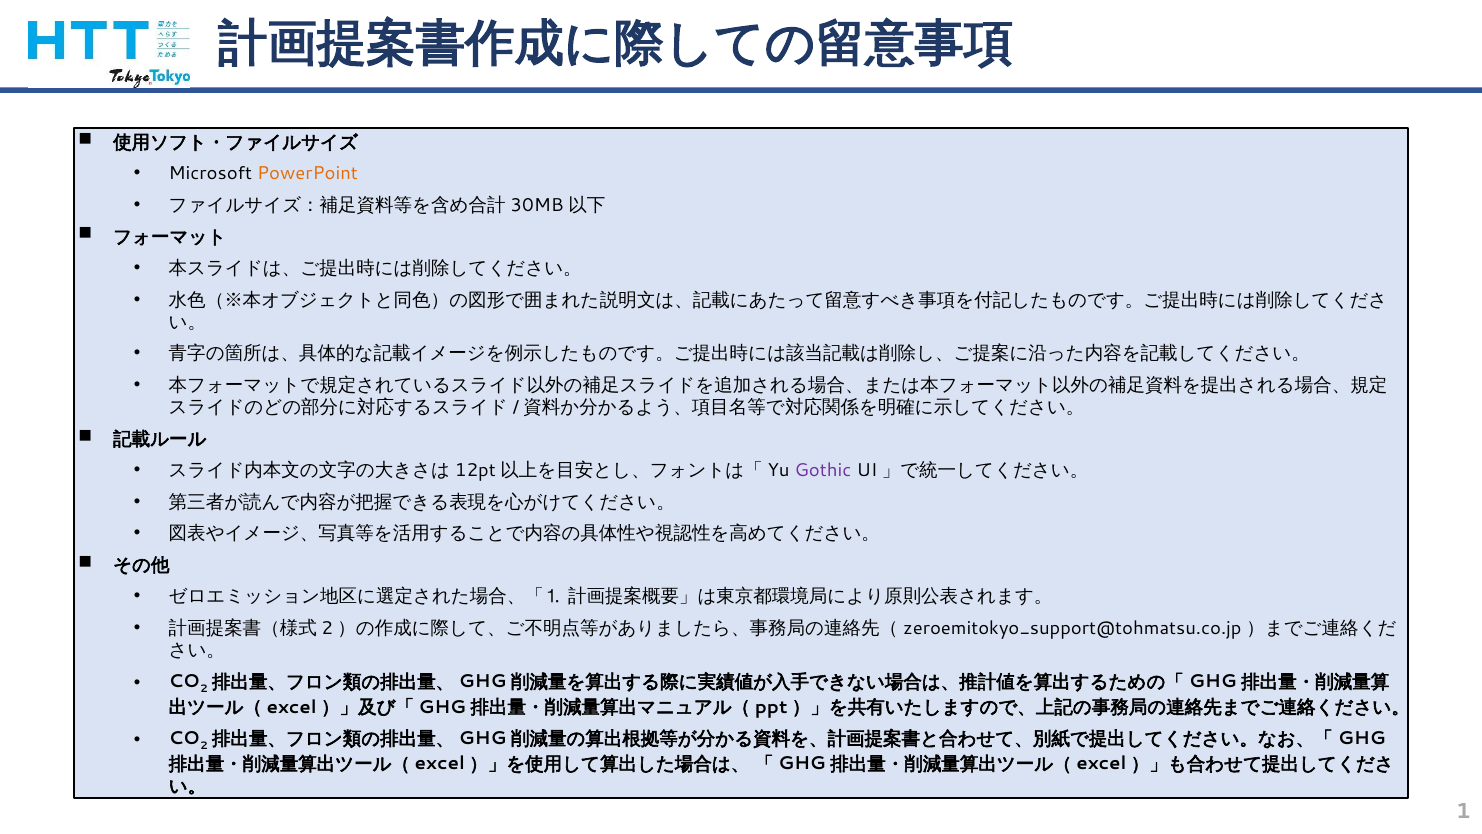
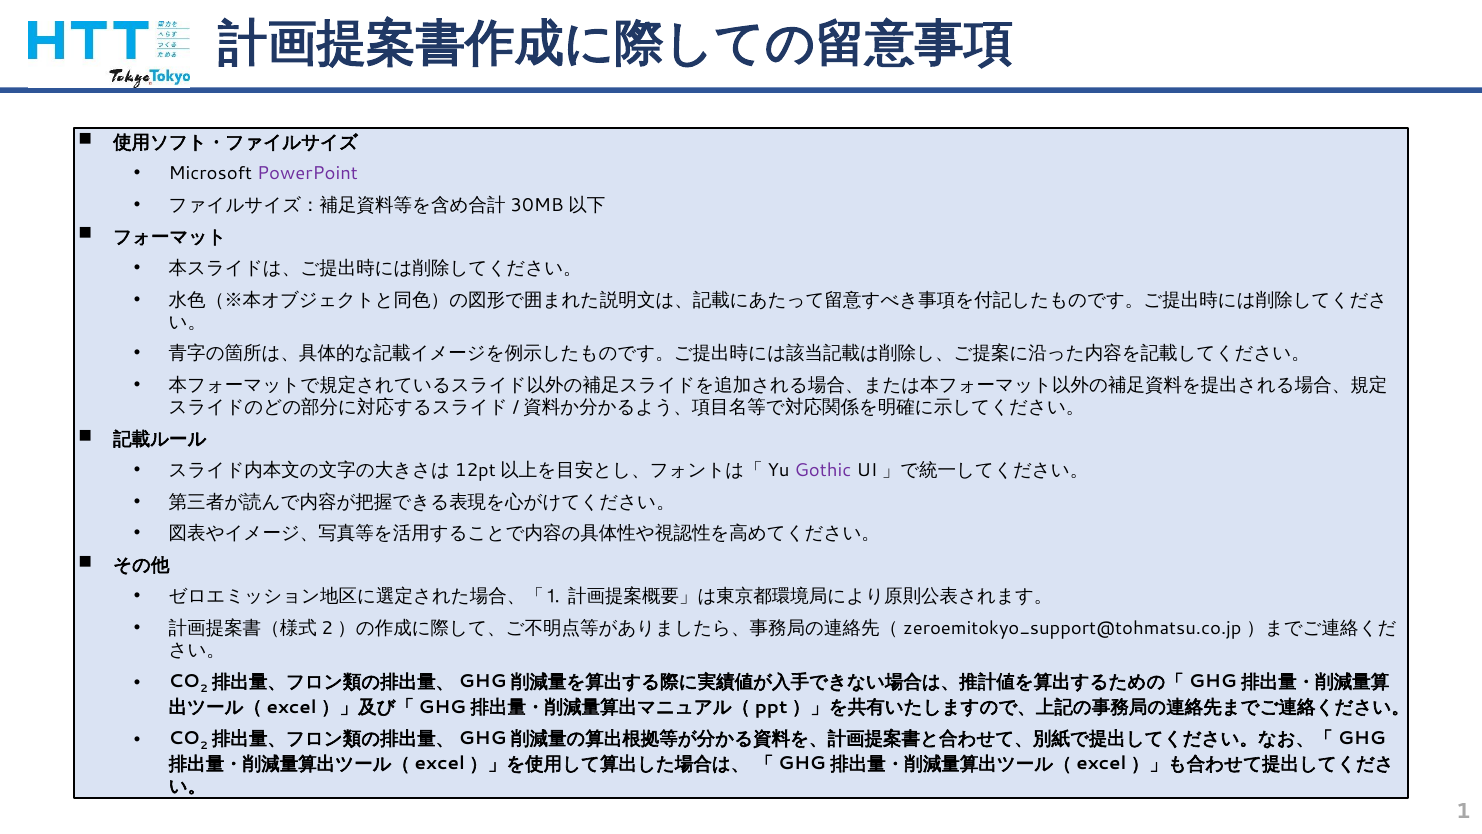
PowerPoint colour: orange -> purple
